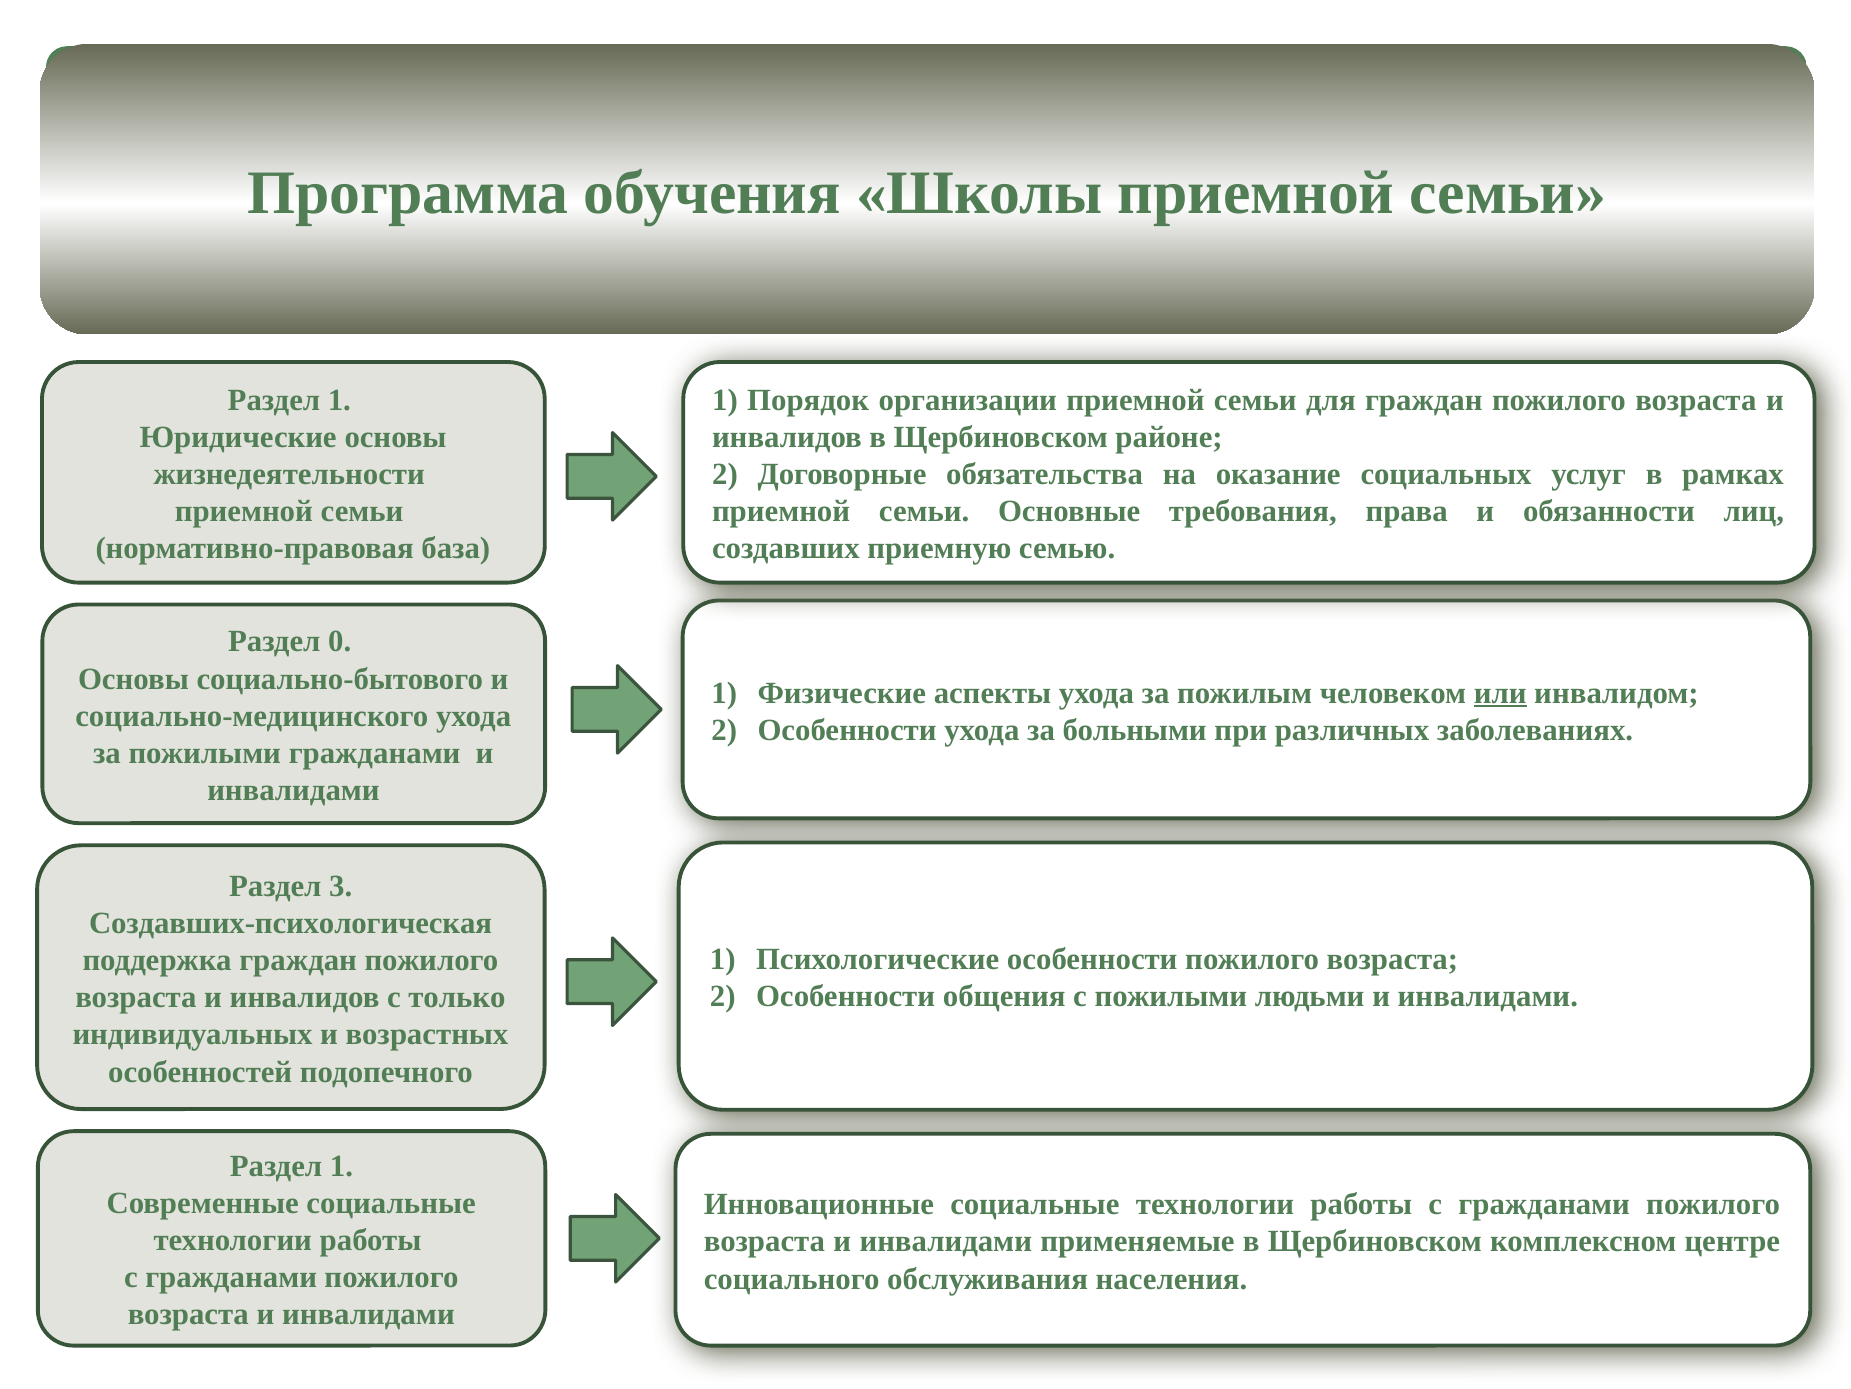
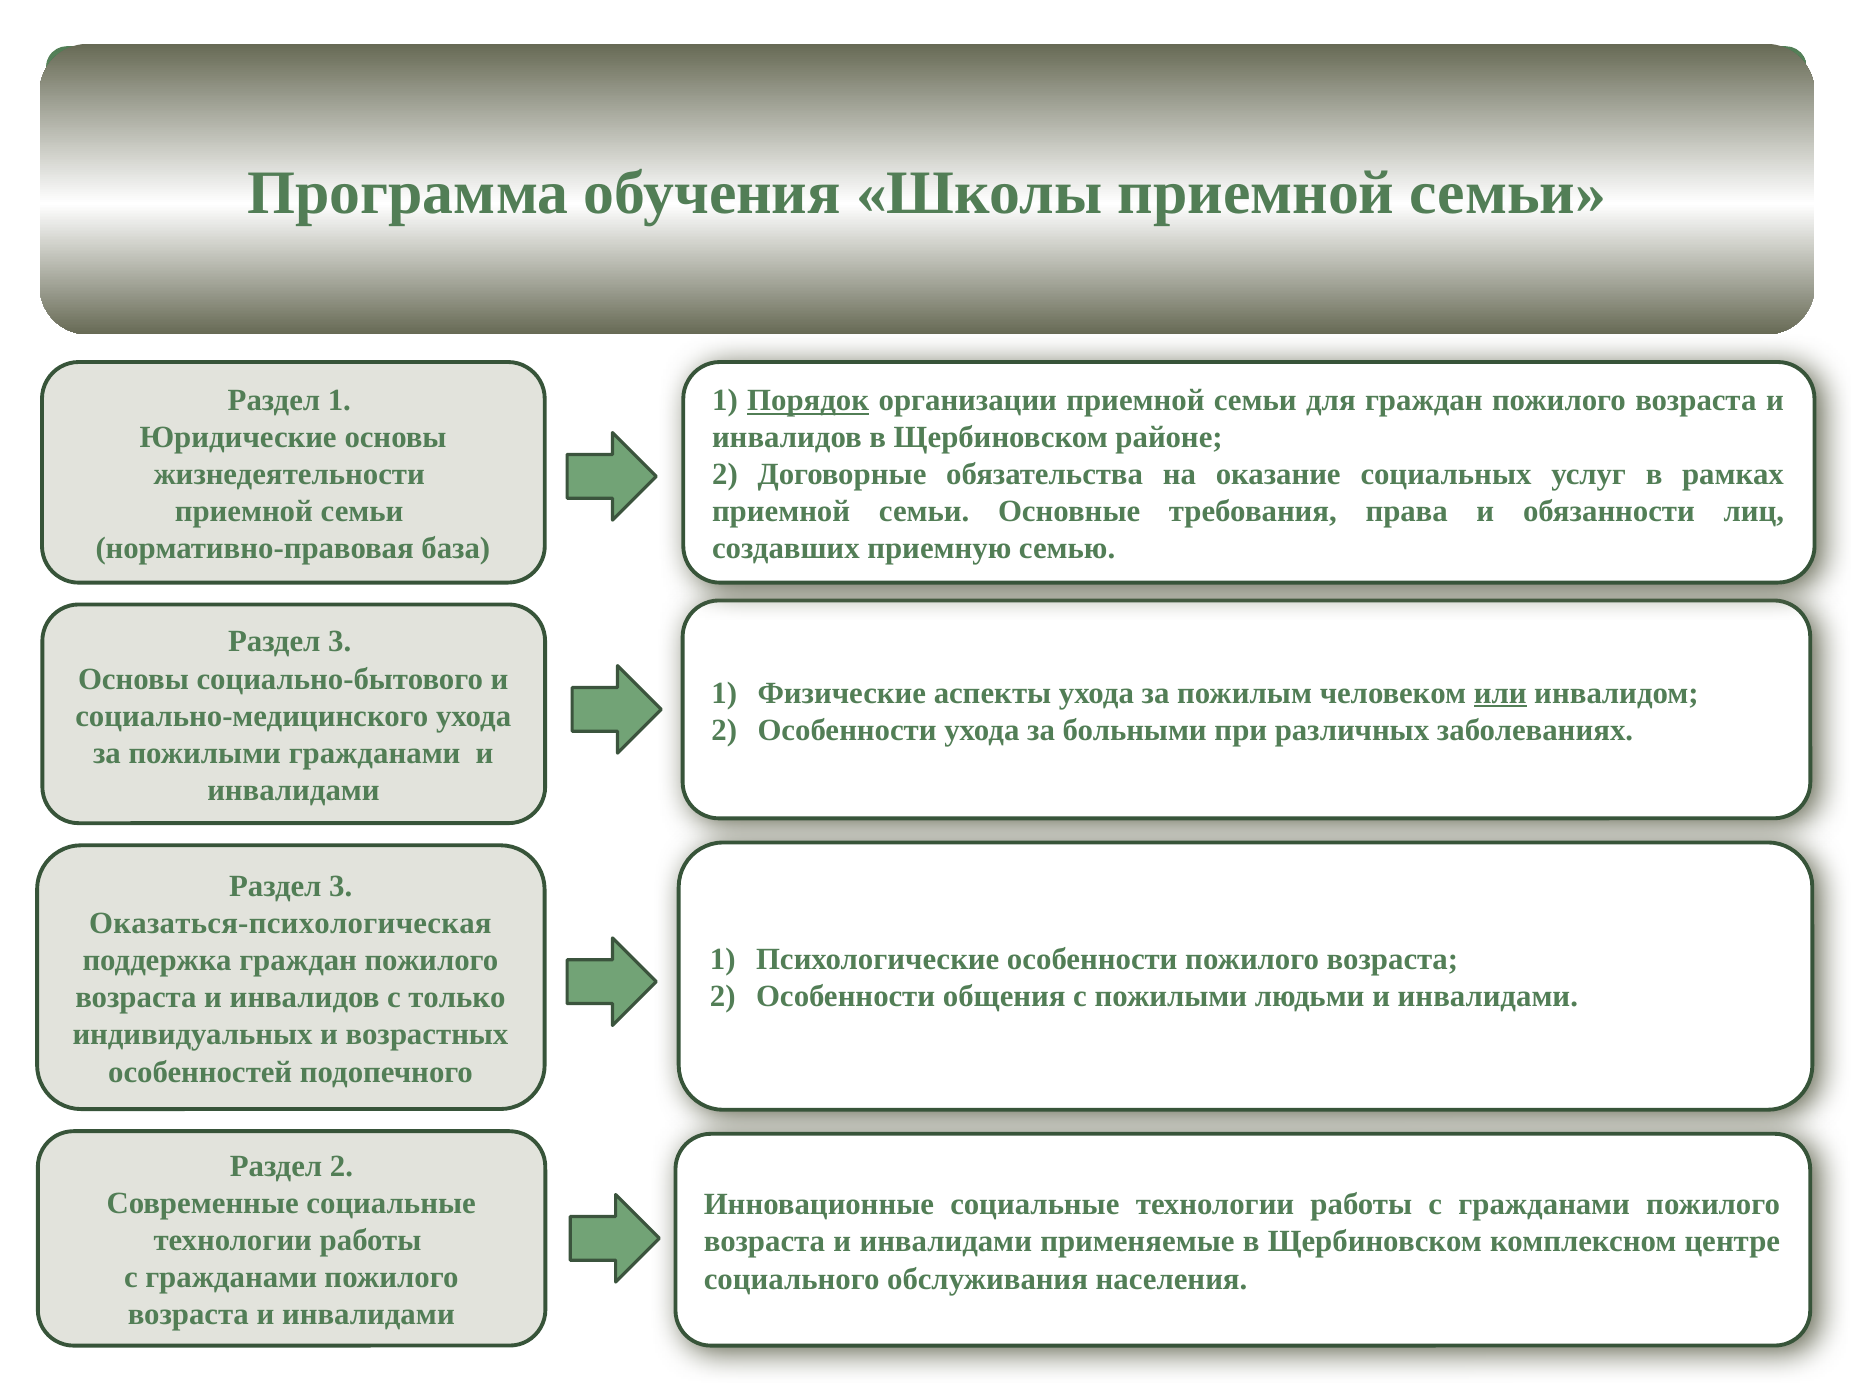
Порядок underline: none -> present
0 at (340, 641): 0 -> 3
Создавших-психологическая: Создавших-психологическая -> Оказаться-психологическая
1 at (342, 1166): 1 -> 2
